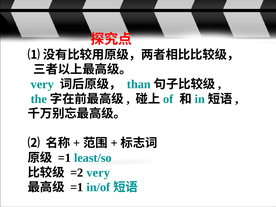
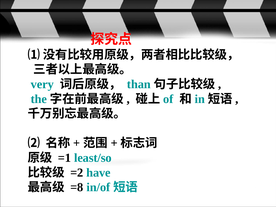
=2 very: very -> have
=1 at (77, 187): =1 -> =8
